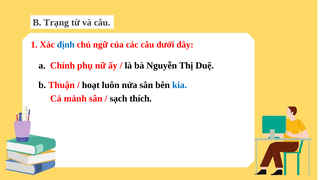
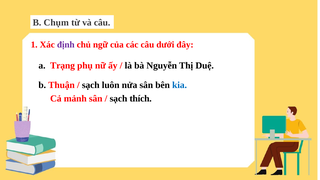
Trạng: Trạng -> Chụm
định colour: blue -> purple
Chính: Chính -> Trạng
hoạt at (91, 85): hoạt -> sạch
